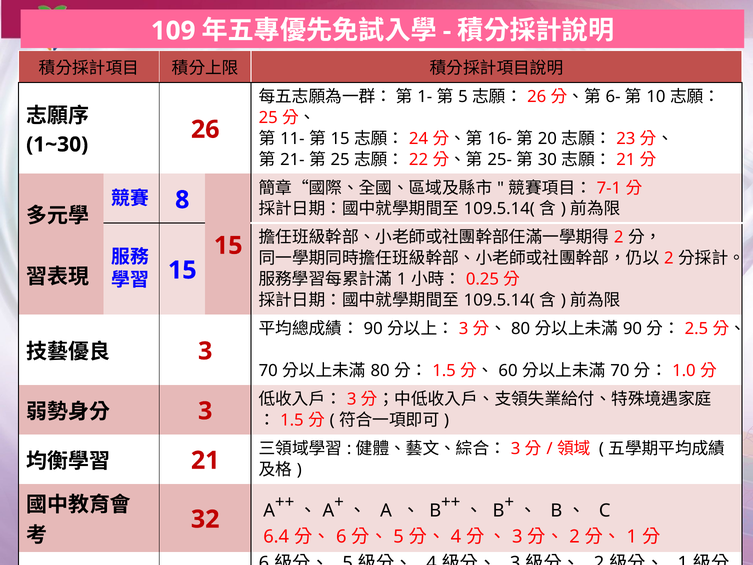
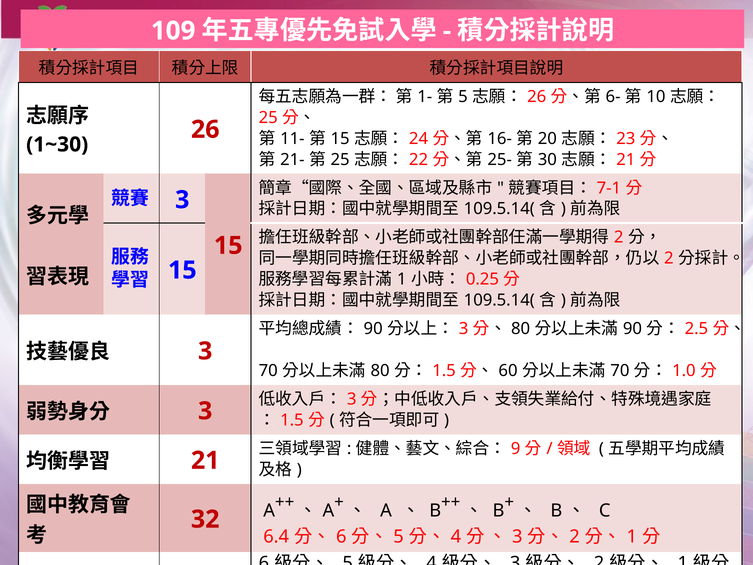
8 at (182, 200): 8 -> 3
3 at (516, 448): 3 -> 9
